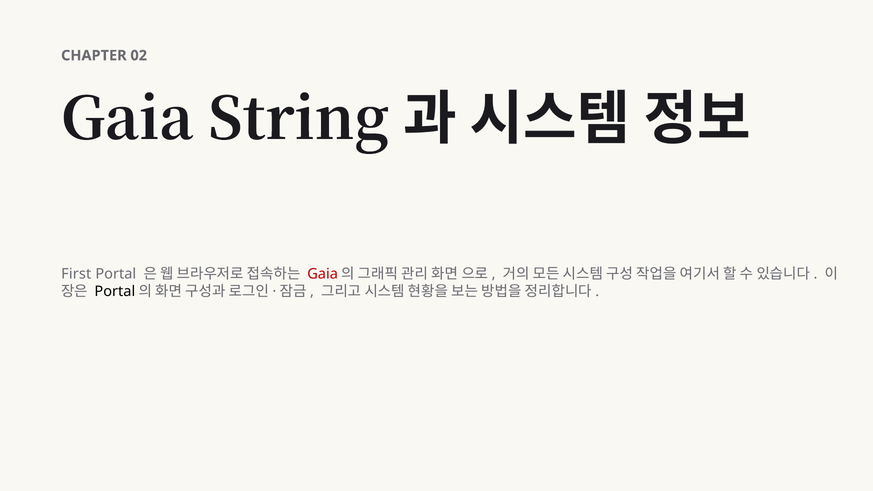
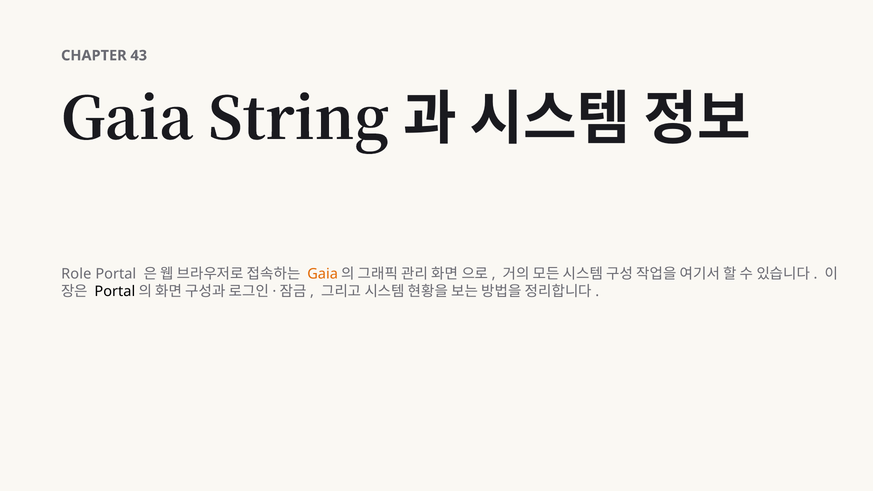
02: 02 -> 43
First: First -> Role
Gaia at (323, 274) colour: red -> orange
